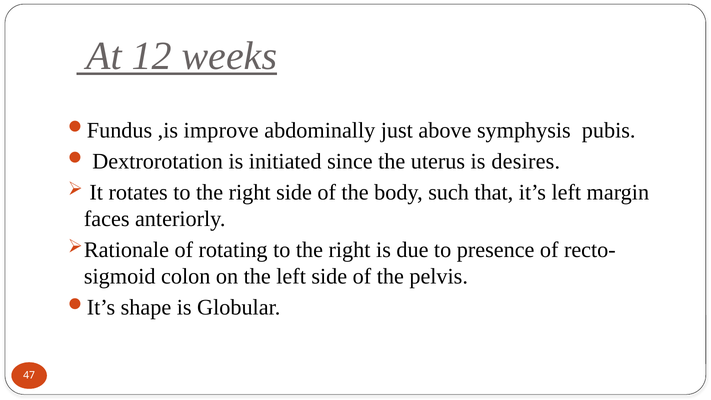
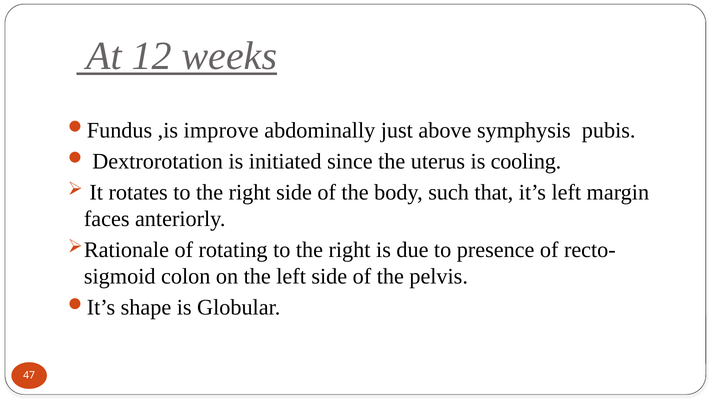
desires: desires -> cooling
